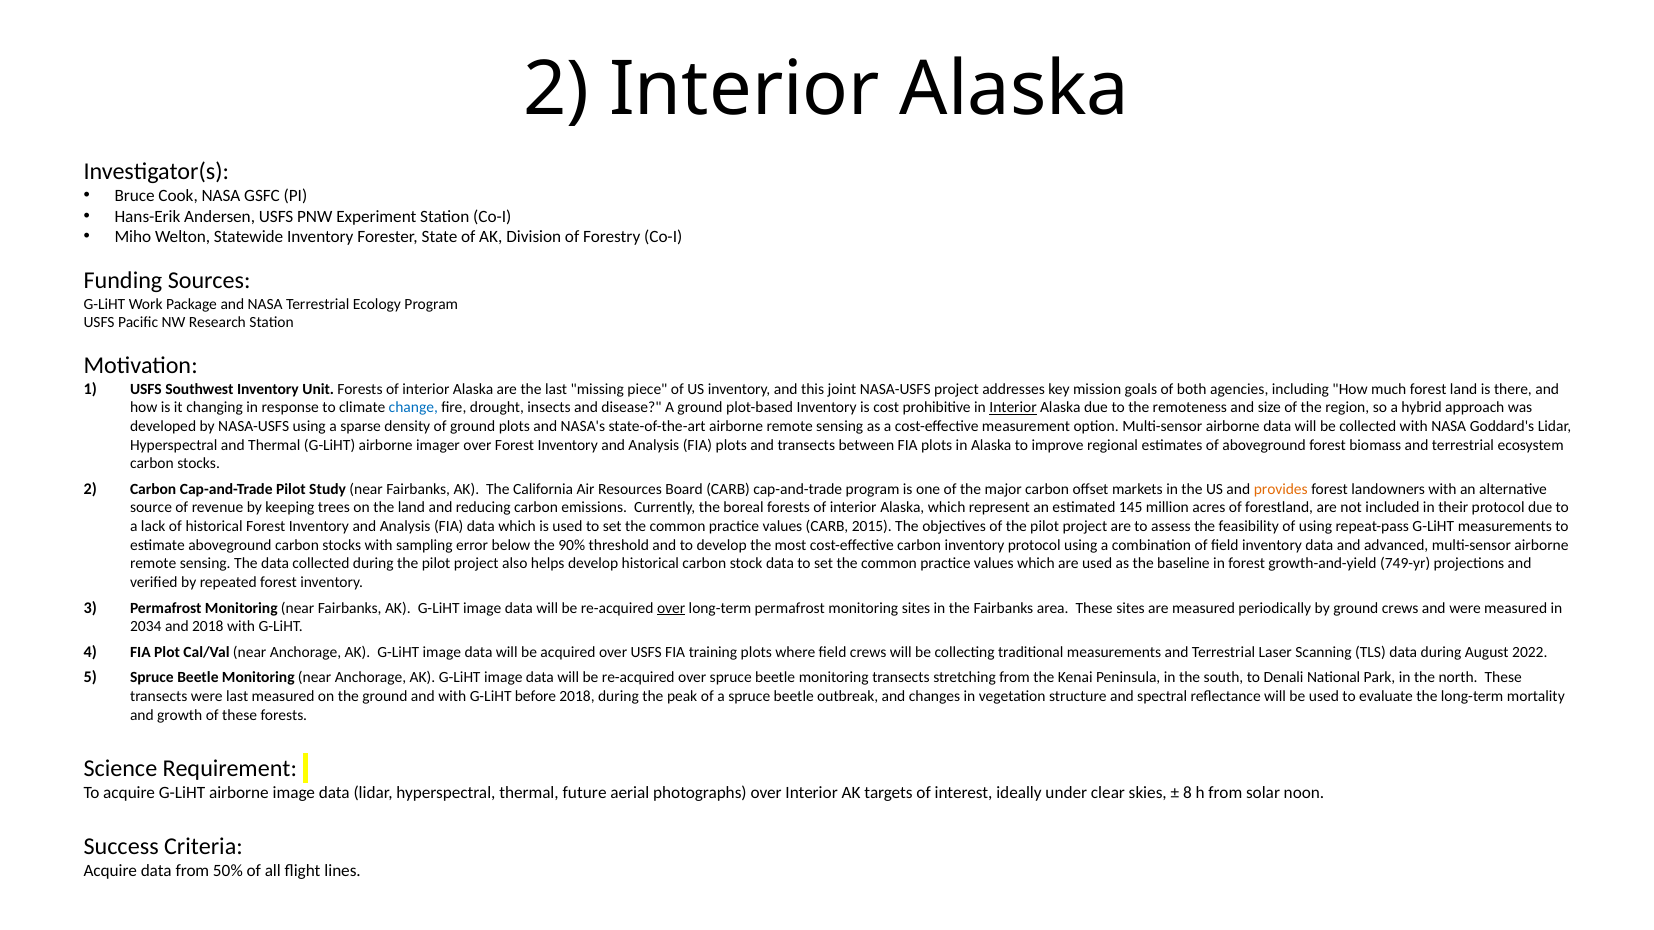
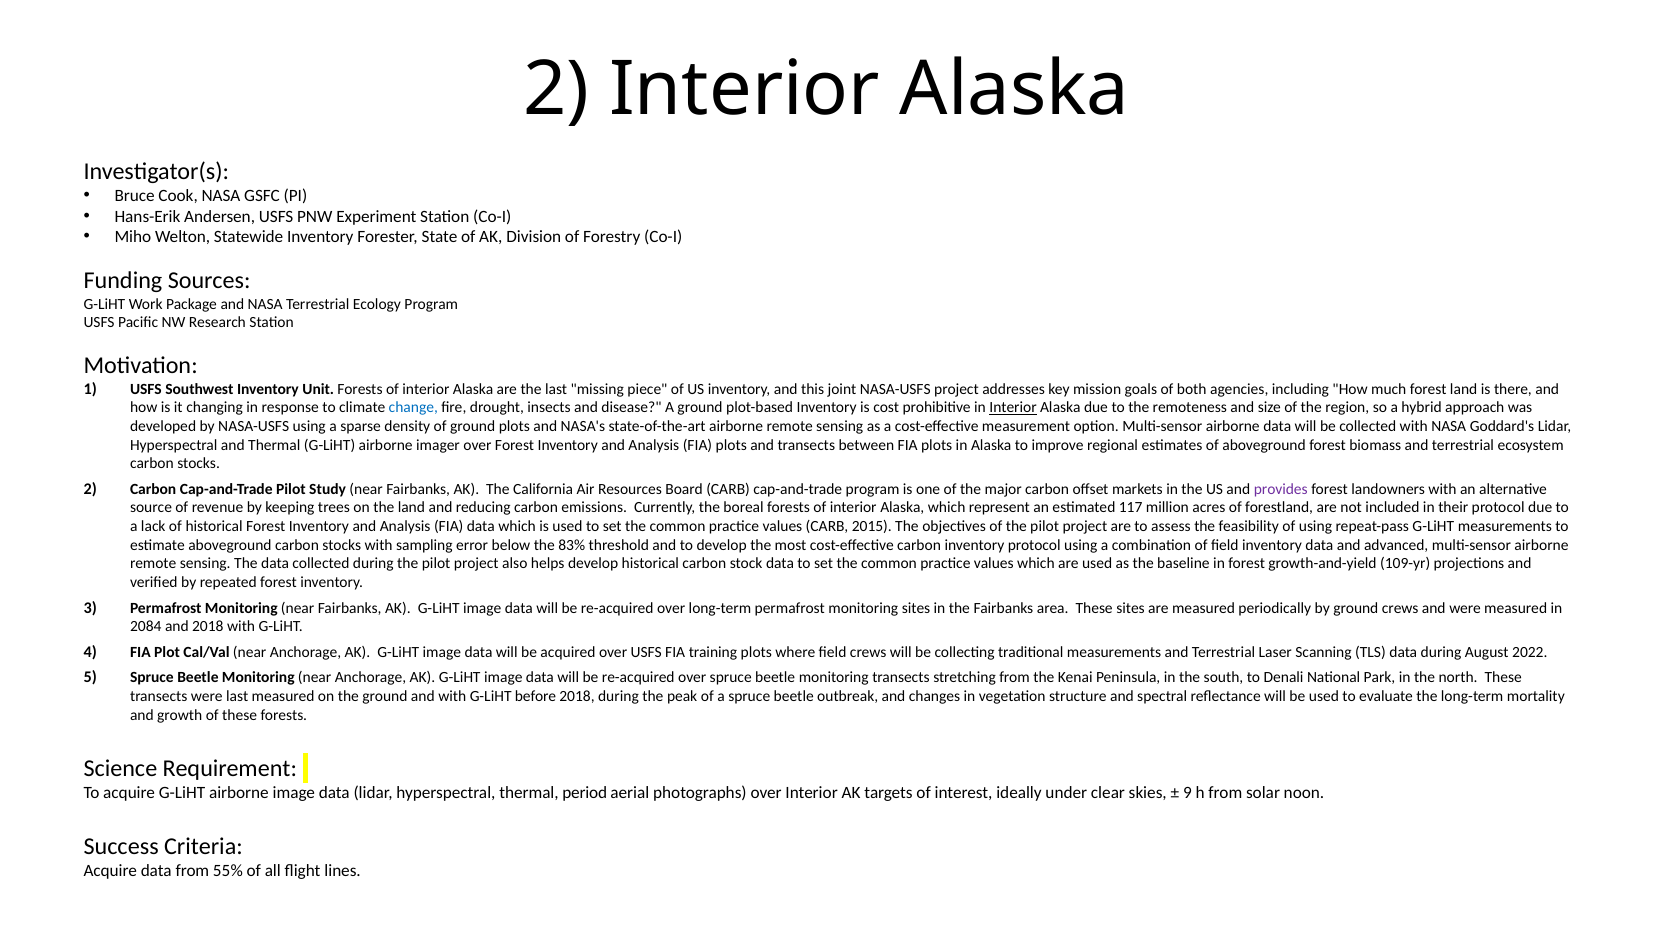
provides colour: orange -> purple
145: 145 -> 117
90%: 90% -> 83%
749-yr: 749-yr -> 109-yr
over at (671, 608) underline: present -> none
2034: 2034 -> 2084
future: future -> period
8: 8 -> 9
50%: 50% -> 55%
